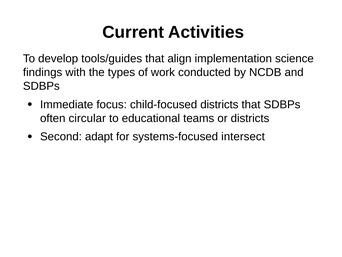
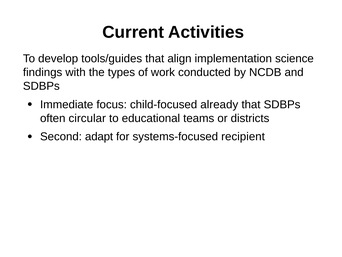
child-focused districts: districts -> already
intersect: intersect -> recipient
